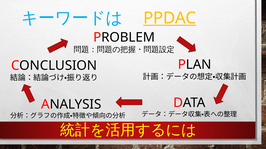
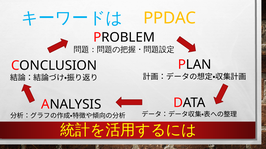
PPDAC underline: present -> none
